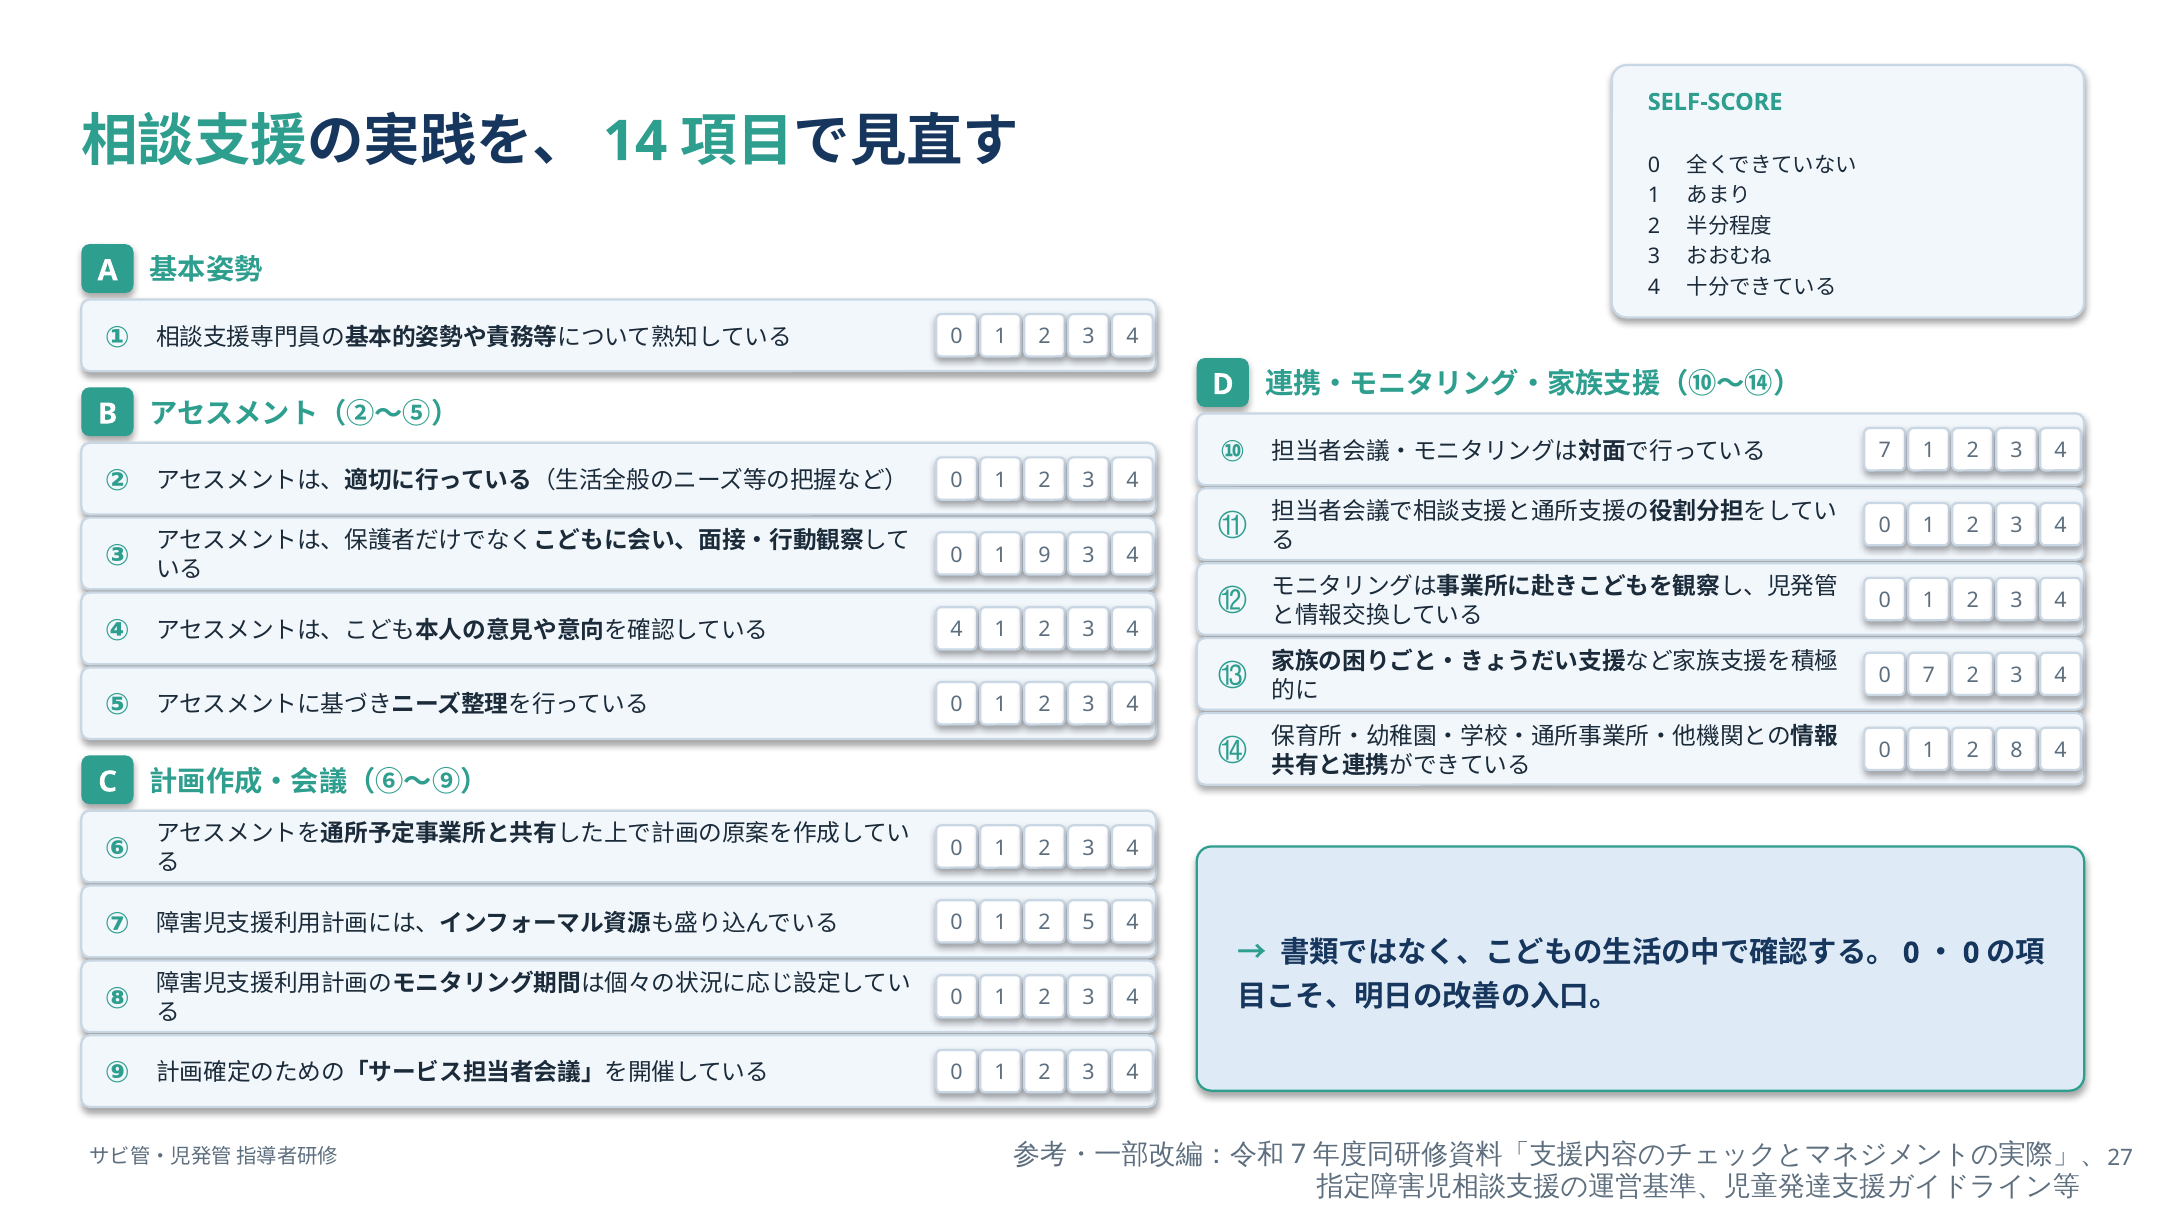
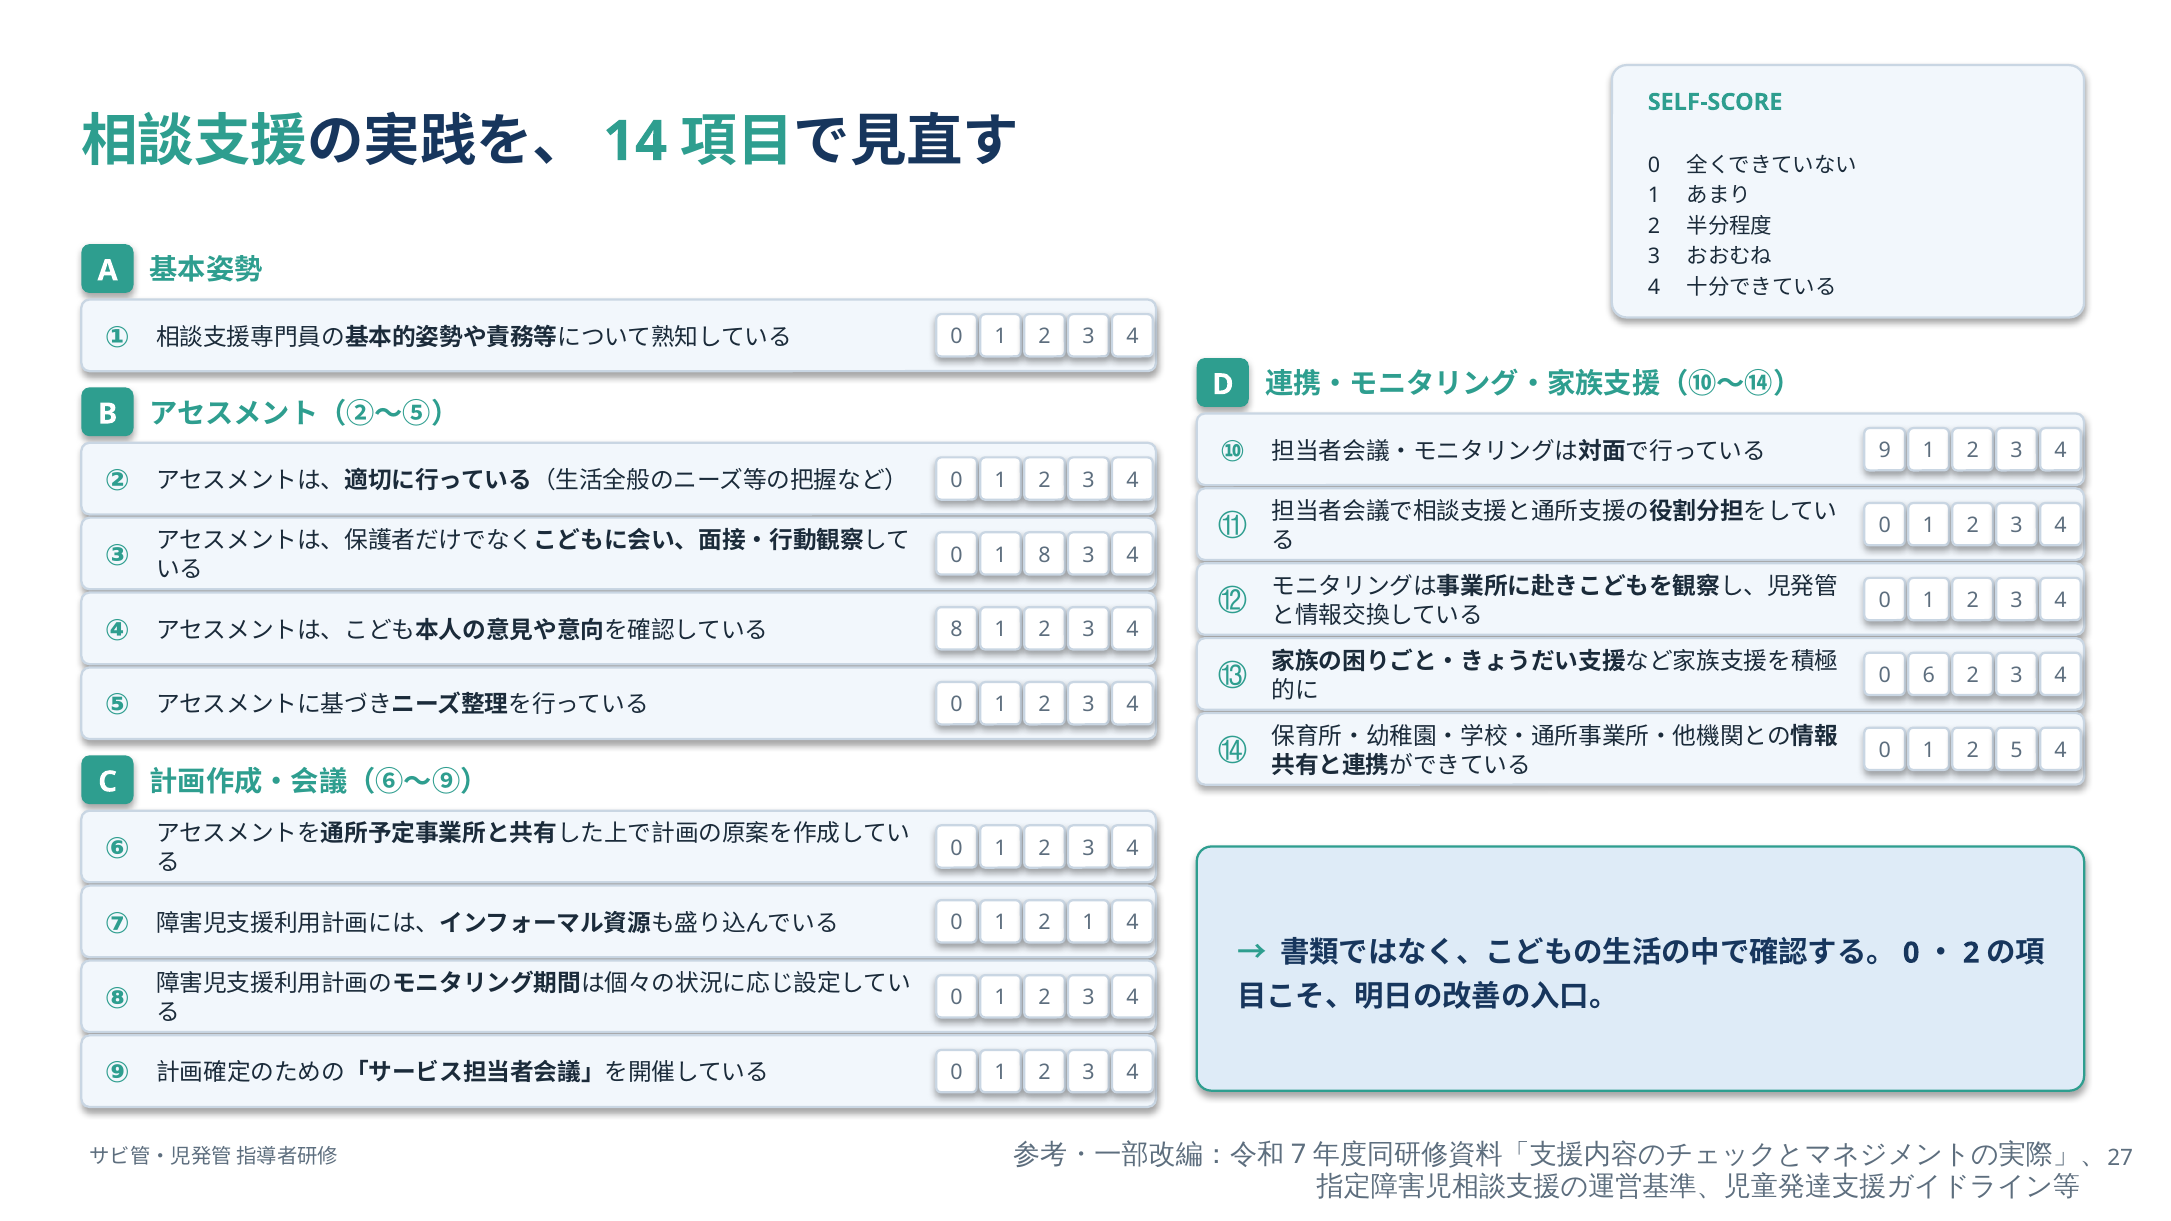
7 at (1885, 451): 7 -> 9
1 9: 9 -> 8
4 at (957, 630): 4 -> 8
0 7: 7 -> 6
8: 8 -> 5
2 5: 5 -> 1
0 at (1971, 953): 0 -> 2
